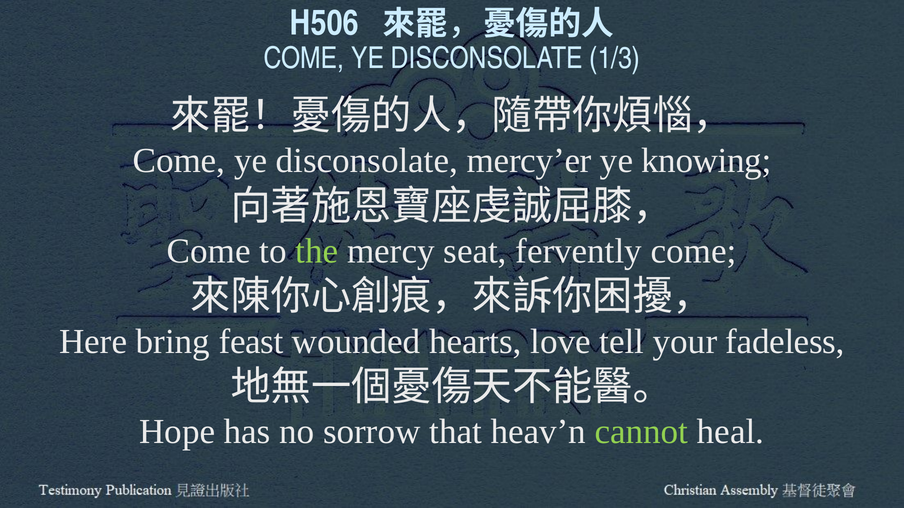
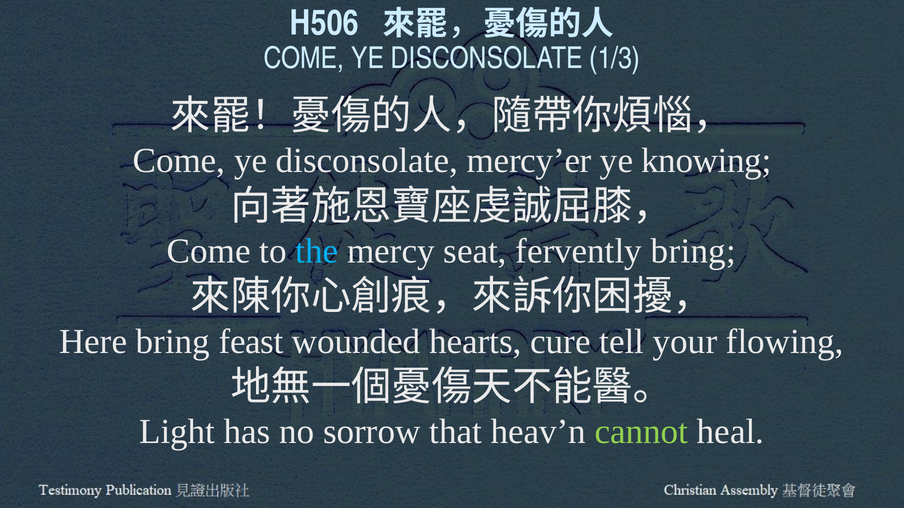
the colour: light green -> light blue
fervently come: come -> bring
love: love -> cure
fadeless: fadeless -> flowing
Hope: Hope -> Light
